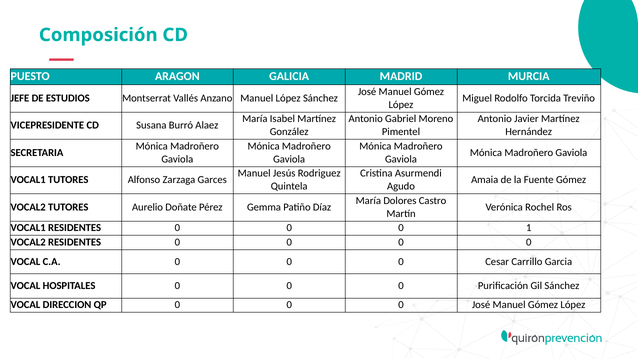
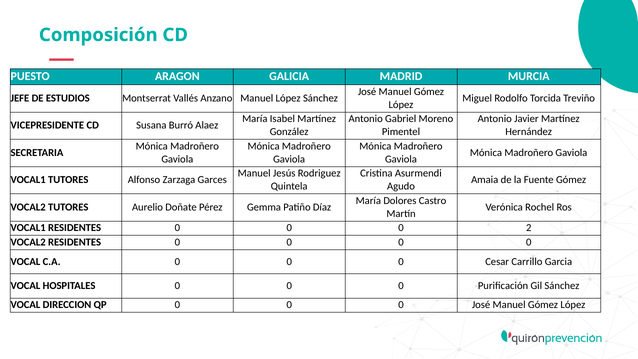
1: 1 -> 2
